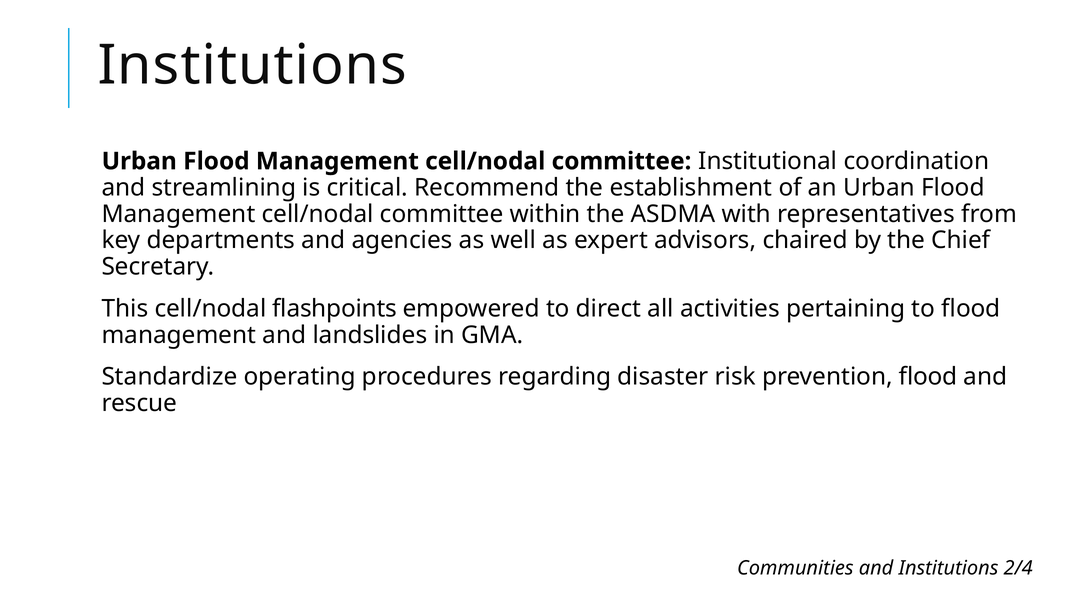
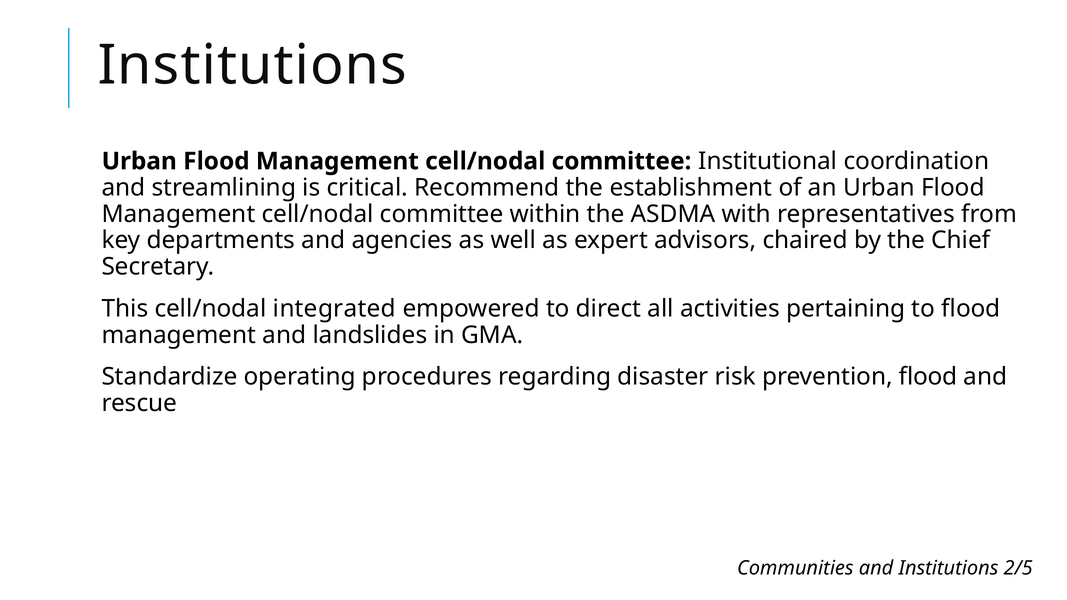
flashpoints: flashpoints -> integrated
2/4: 2/4 -> 2/5
